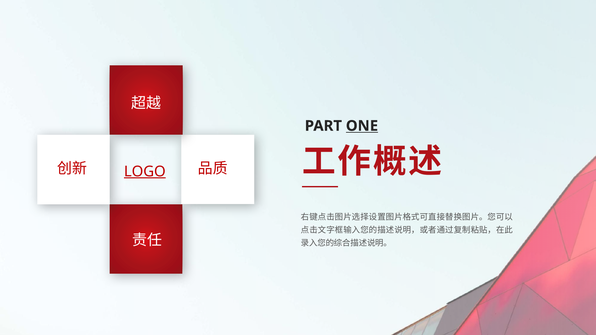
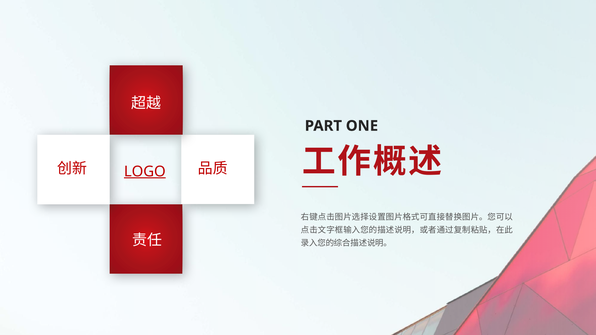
ONE underline: present -> none
